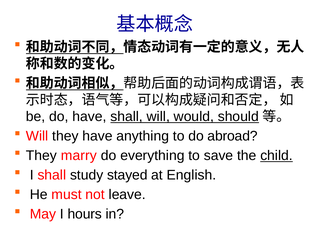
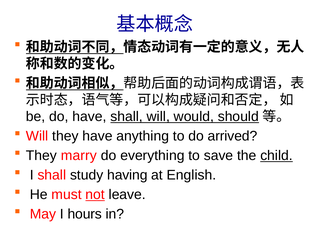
abroad: abroad -> arrived
stayed: stayed -> having
not underline: none -> present
